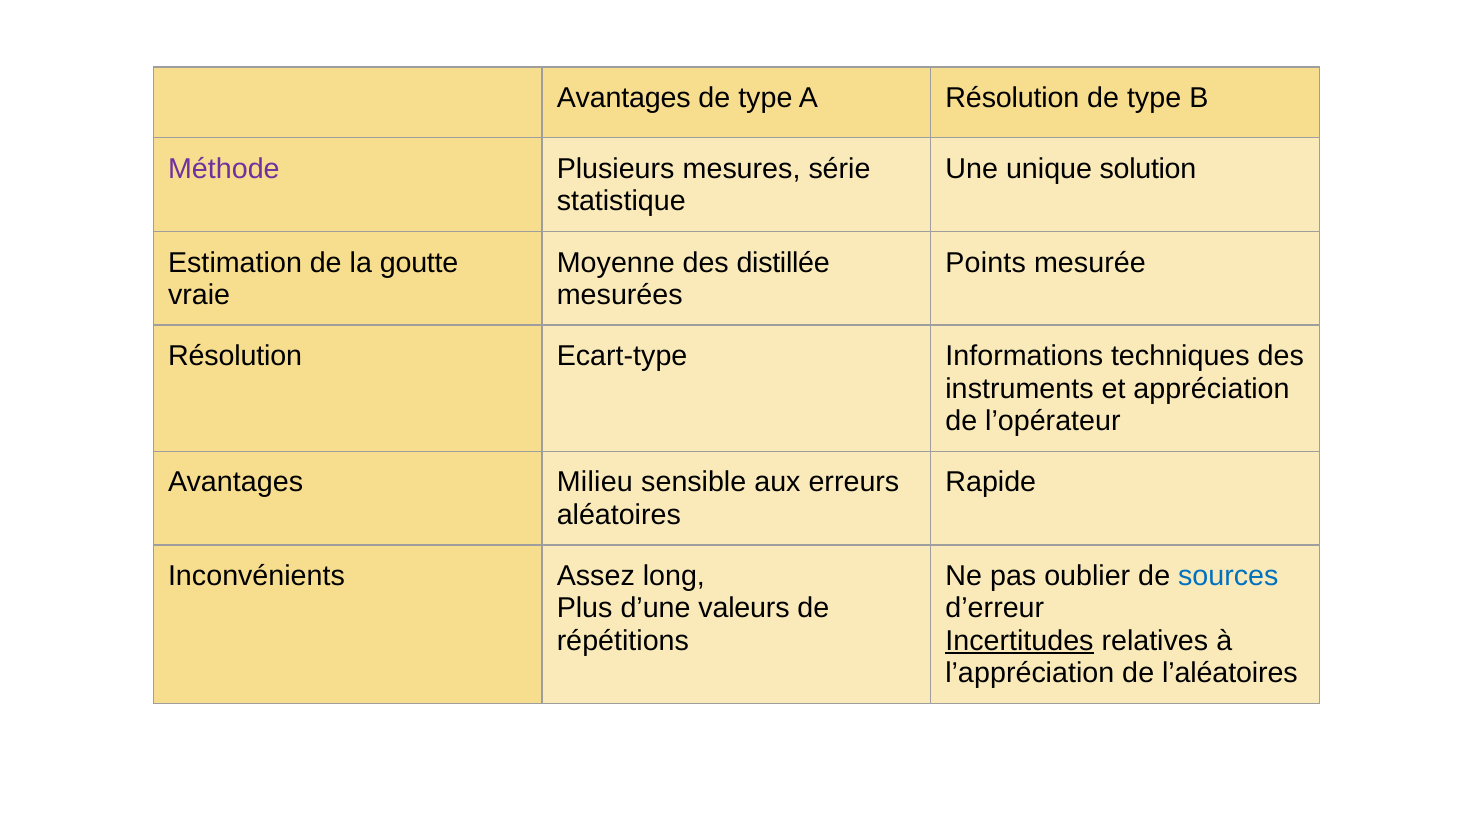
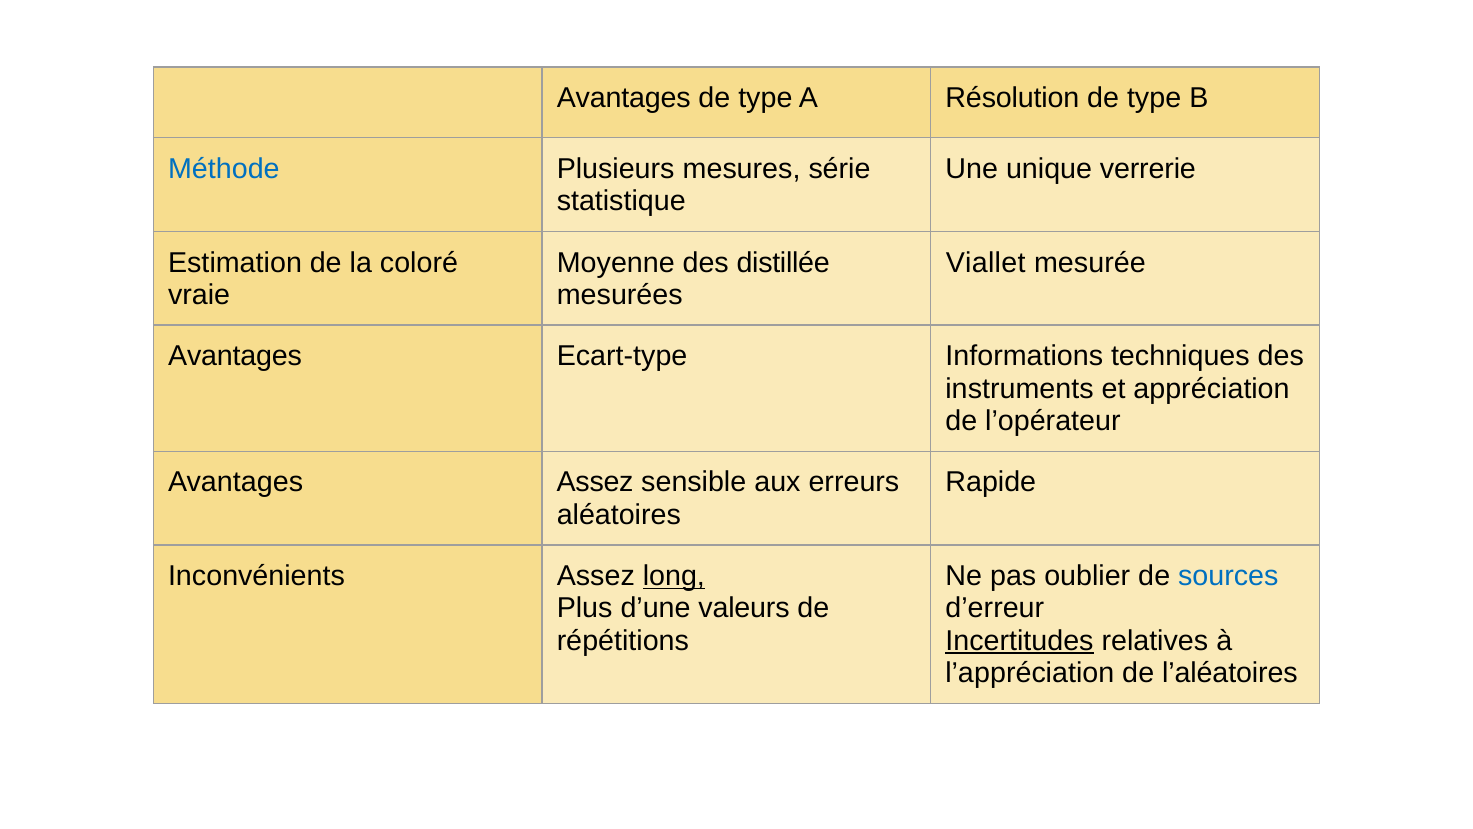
Méthode colour: purple -> blue
solution: solution -> verrerie
goutte: goutte -> coloré
Points: Points -> Viallet
Résolution at (235, 356): Résolution -> Avantages
Avantages Milieu: Milieu -> Assez
long underline: none -> present
